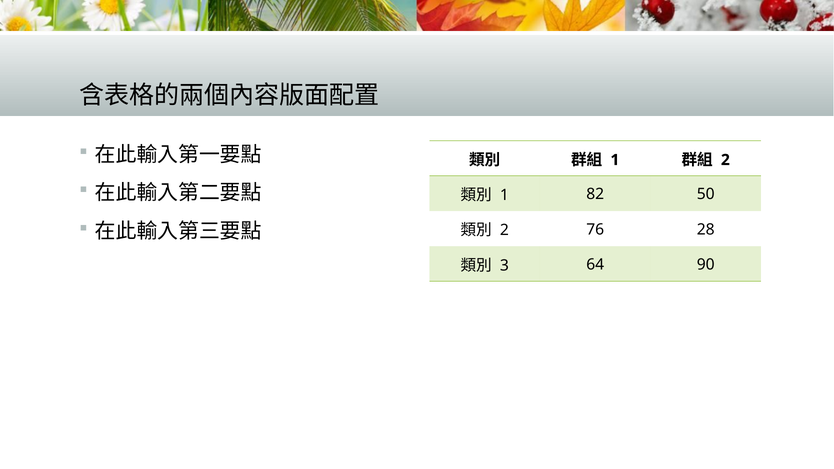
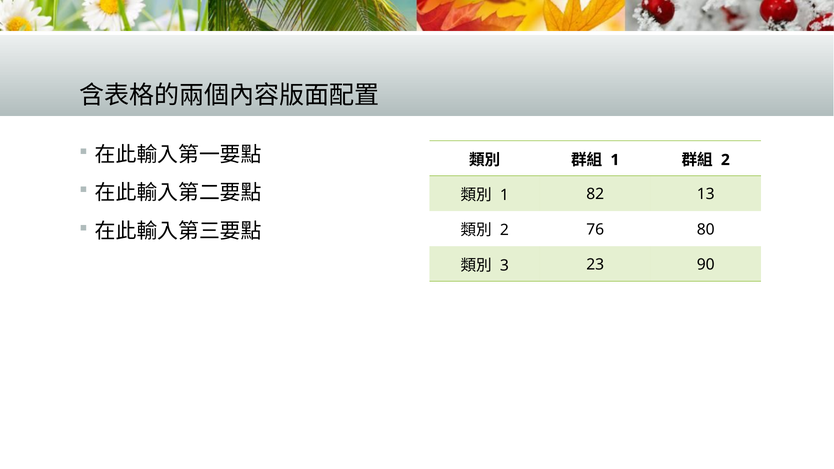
50: 50 -> 13
28: 28 -> 80
64: 64 -> 23
